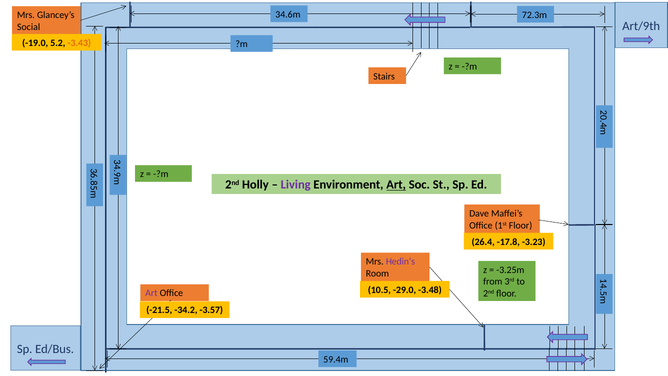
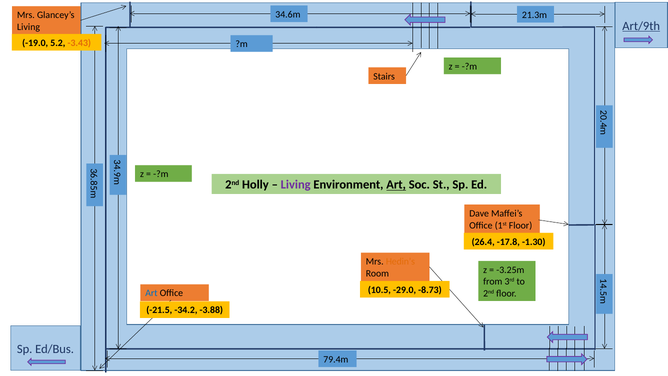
72.3m: 72.3m -> 21.3m
Art/9th underline: none -> present
Social at (29, 27): Social -> Living
-3.23: -3.23 -> -1.30
Hedin’s colour: purple -> orange
-3.48: -3.48 -> -8.73
Art at (151, 293) colour: purple -> blue
-3.57: -3.57 -> -3.88
59.4m: 59.4m -> 79.4m
